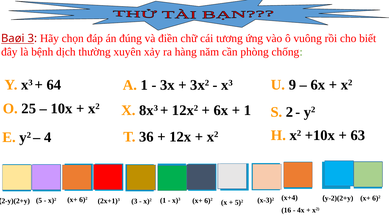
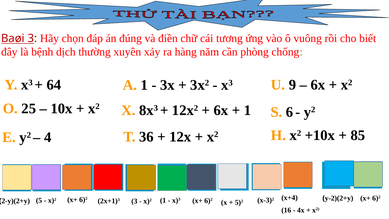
2: 2 -> 6
63: 63 -> 85
